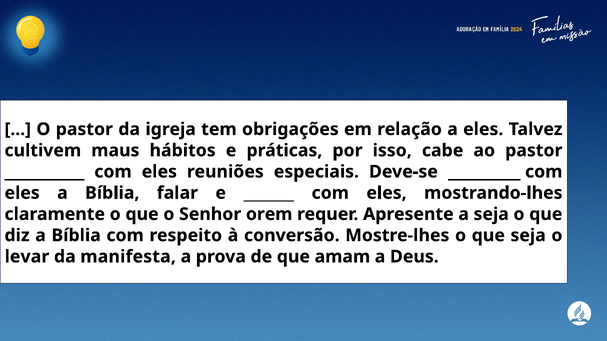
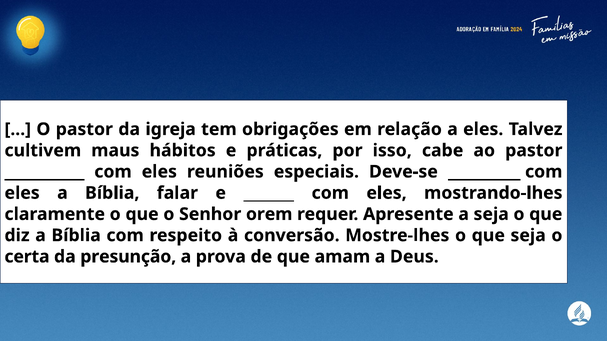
levar: levar -> certa
manifesta: manifesta -> presunção
